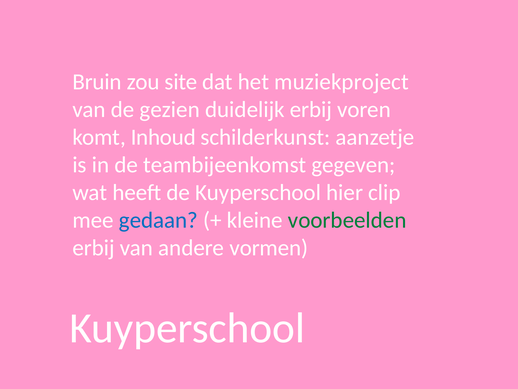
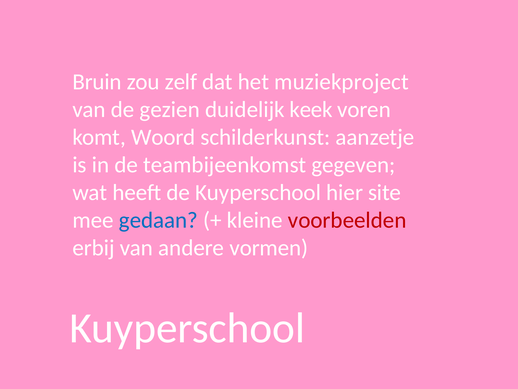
site: site -> zelf
duidelijk erbij: erbij -> keek
Inhoud: Inhoud -> Woord
clip: clip -> site
voorbeelden colour: green -> red
